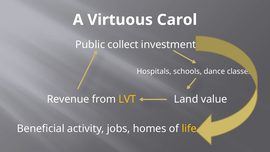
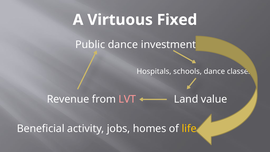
Carol: Carol -> Fixed
collect at (123, 45): collect -> dance
LVT colour: yellow -> pink
